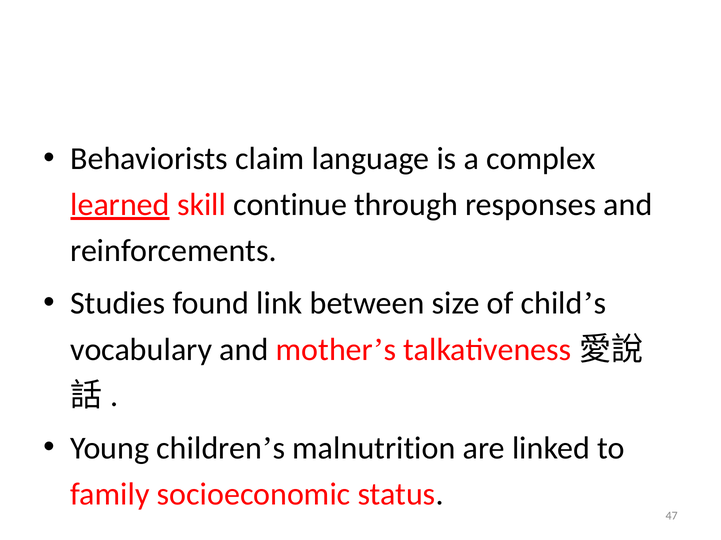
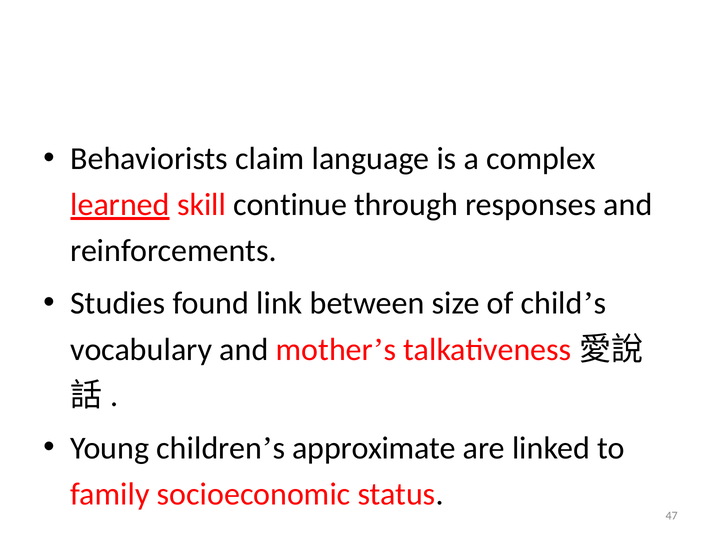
malnutrition: malnutrition -> approximate
